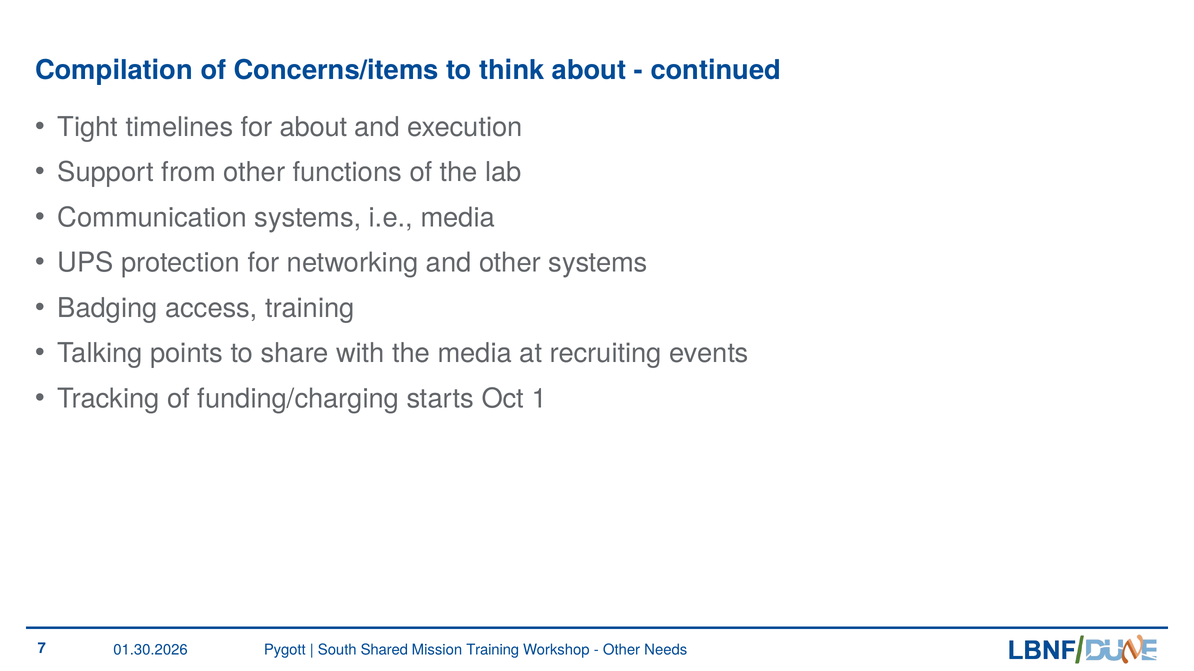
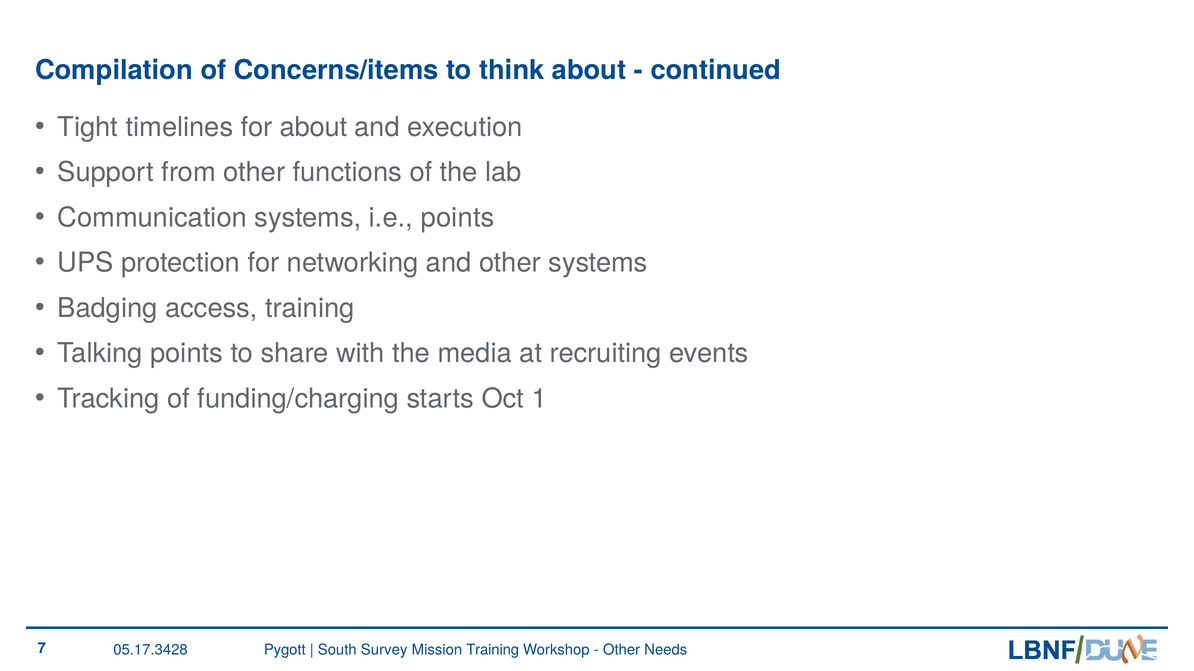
i.e media: media -> points
01.30.2026: 01.30.2026 -> 05.17.3428
Shared: Shared -> Survey
